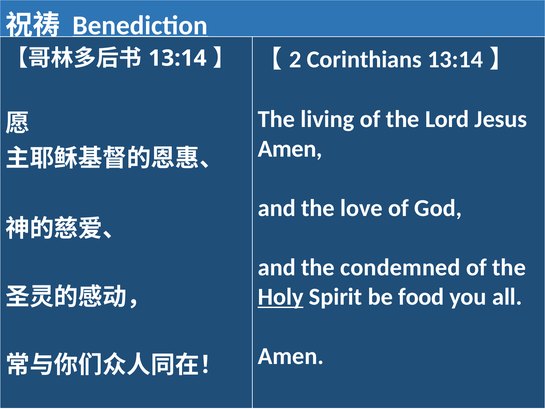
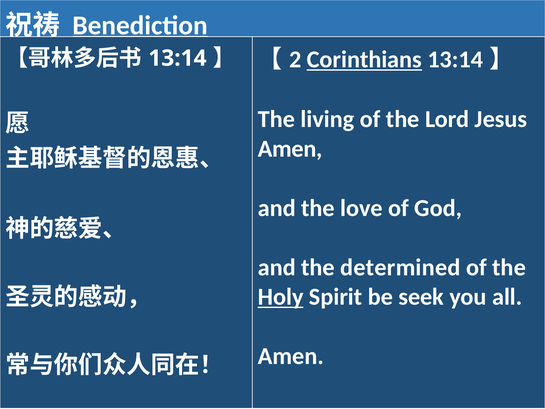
Corinthians underline: none -> present
condemned: condemned -> determined
food: food -> seek
